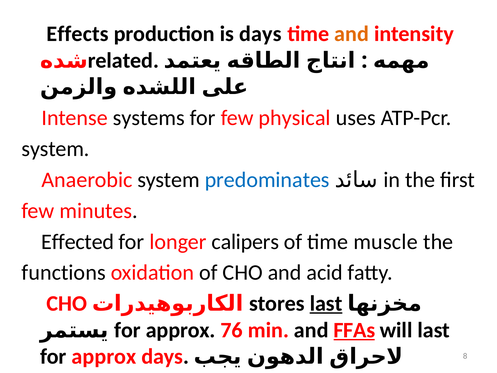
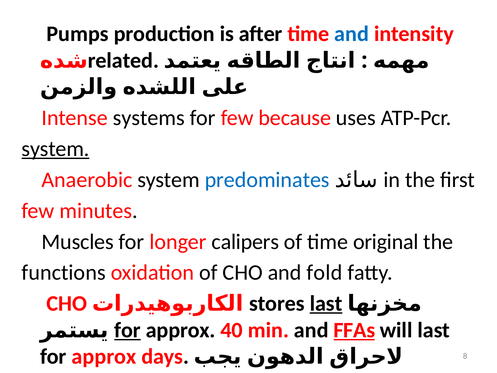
Effects: Effects -> Pumps
is days: days -> after
and at (352, 34) colour: orange -> blue
physical: physical -> because
system at (56, 149) underline: none -> present
Effected: Effected -> Muscles
muscle: muscle -> original
acid: acid -> fold
for at (128, 330) underline: none -> present
76: 76 -> 40
